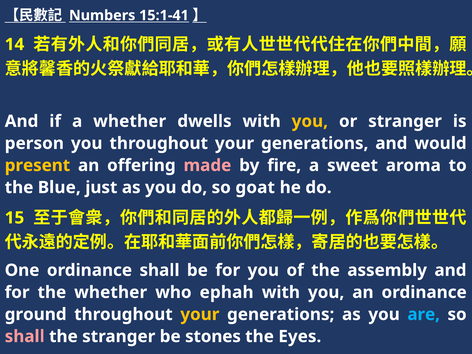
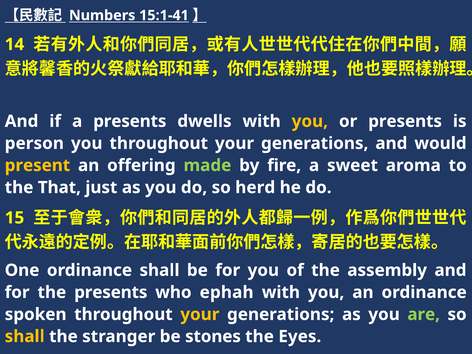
a whether: whether -> presents
or stranger: stranger -> presents
made colour: pink -> light green
Blue: Blue -> That
goat: goat -> herd
the whether: whether -> presents
ground: ground -> spoken
are colour: light blue -> light green
shall at (25, 336) colour: pink -> yellow
